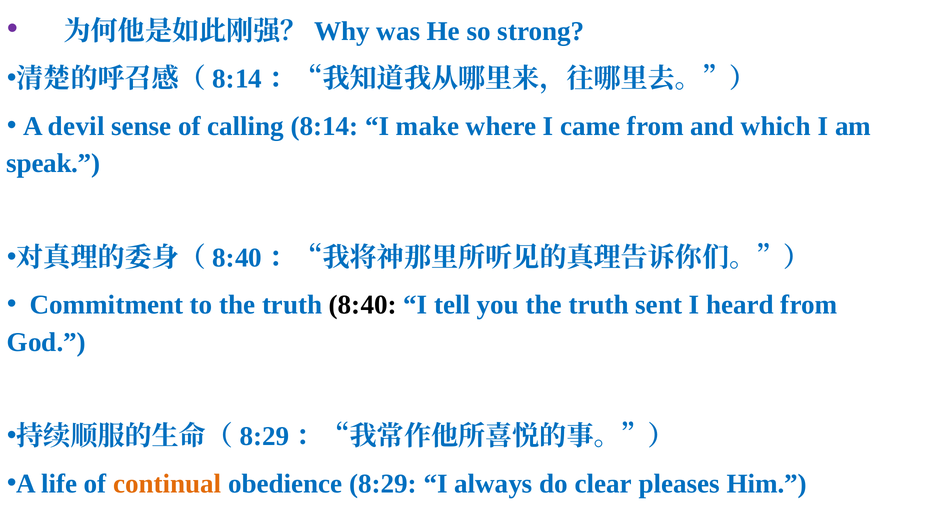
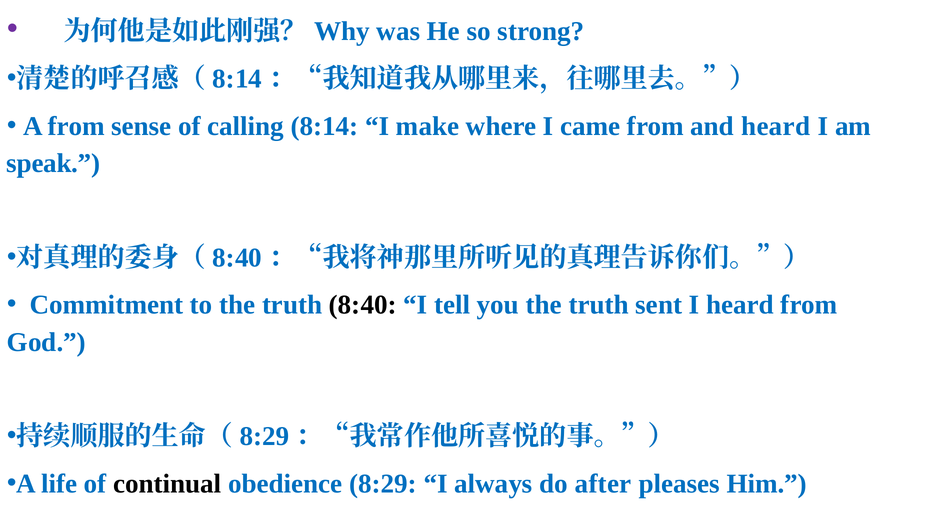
A devil: devil -> from
and which: which -> heard
continual colour: orange -> black
clear: clear -> after
